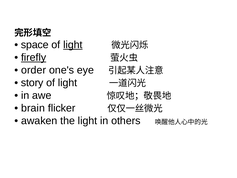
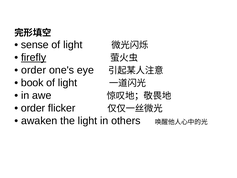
space: space -> sense
light at (73, 45) underline: present -> none
story: story -> book
brain at (33, 108): brain -> order
